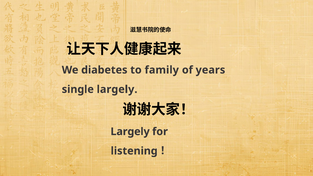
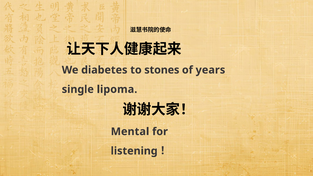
family: family -> stones
single largely: largely -> lipoma
Largely at (130, 132): Largely -> Mental
